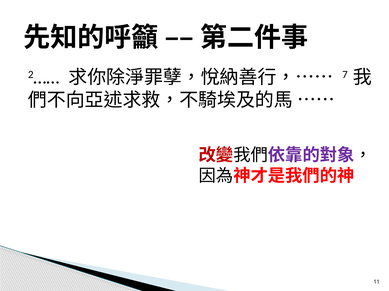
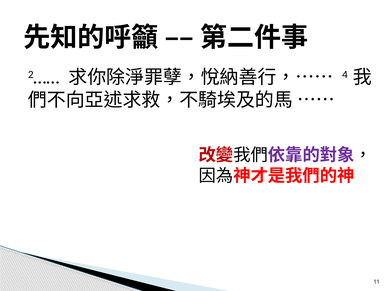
7: 7 -> 4
